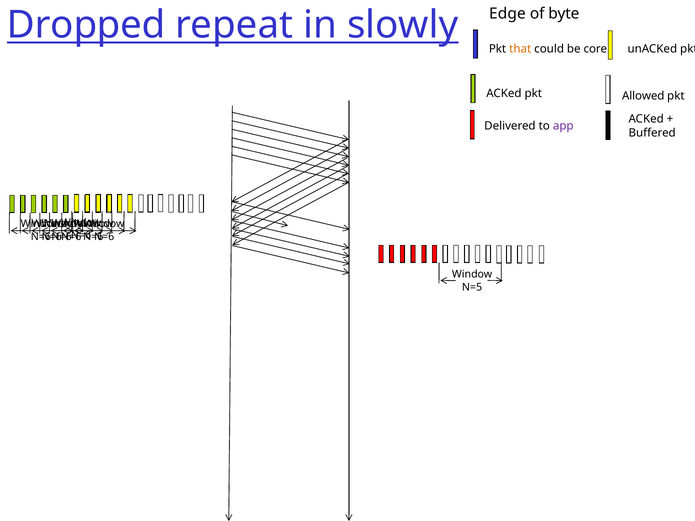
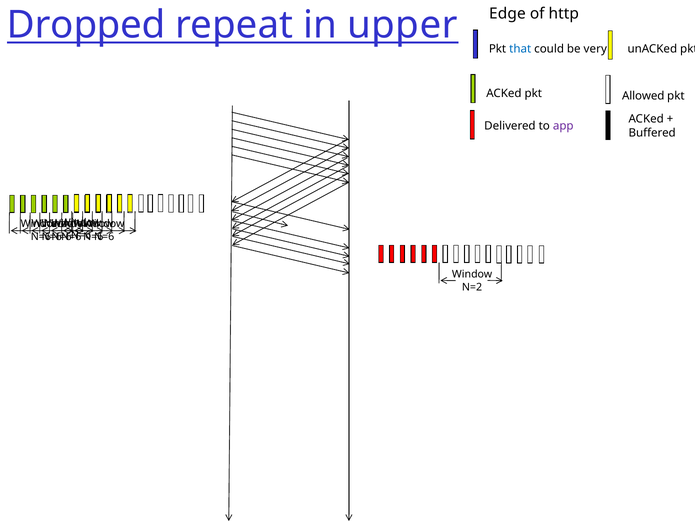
byte: byte -> http
slowly: slowly -> upper
that colour: orange -> blue
core: core -> very
N=5: N=5 -> N=2
